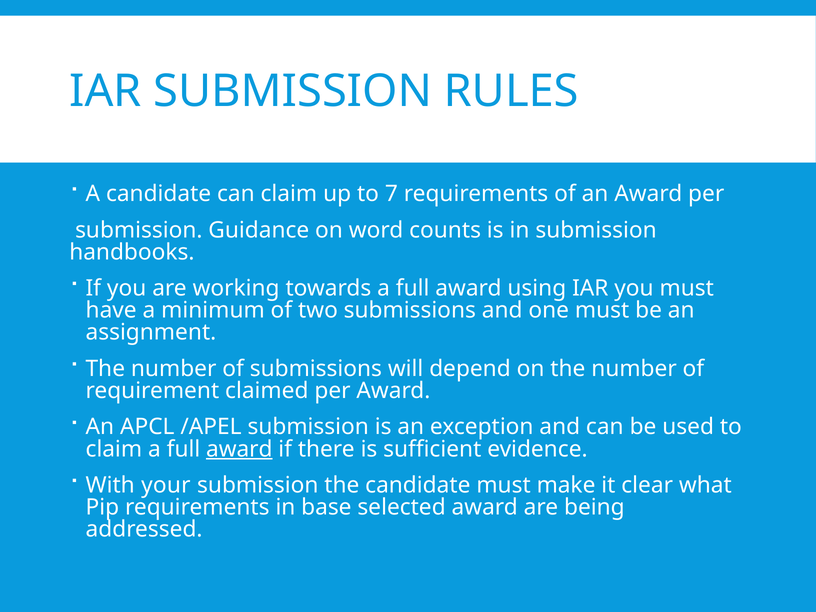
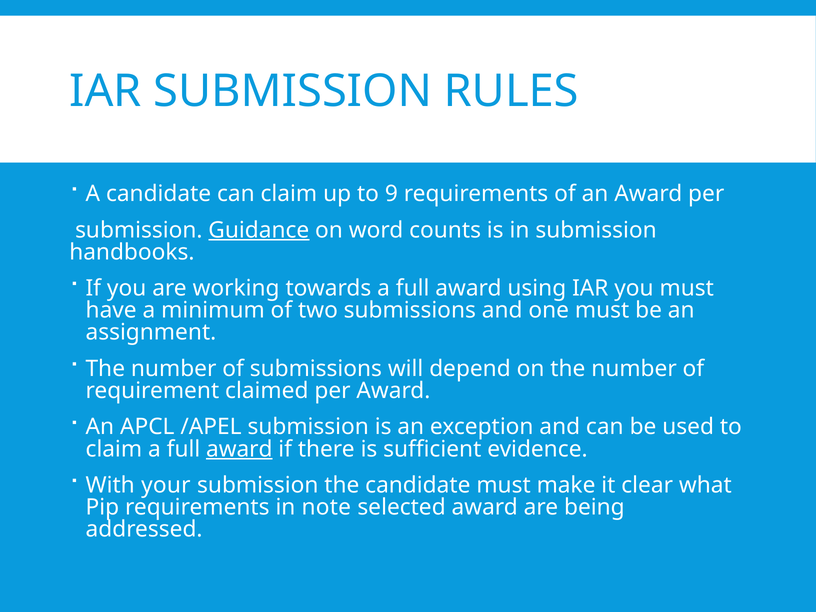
7: 7 -> 9
Guidance underline: none -> present
base: base -> note
